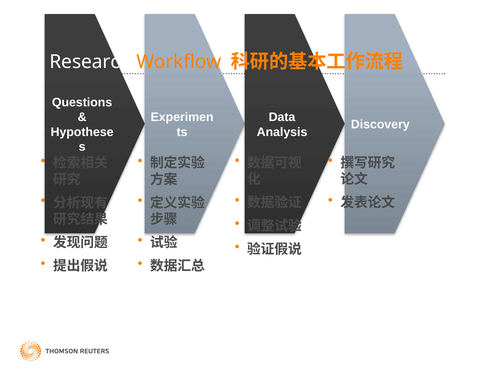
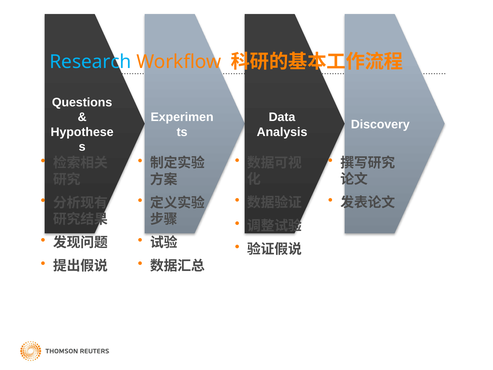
Research colour: white -> light blue
